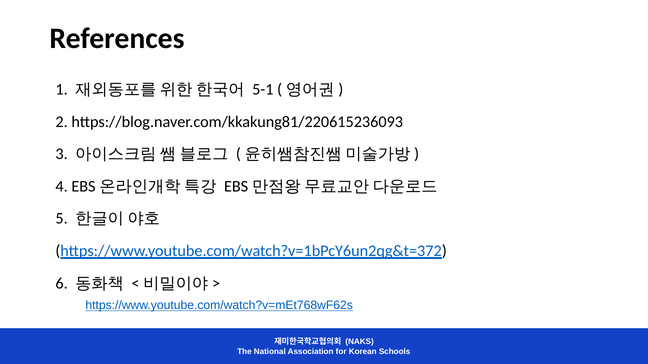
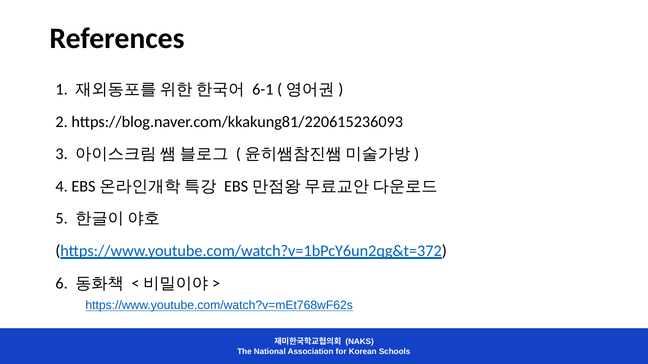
5-1: 5-1 -> 6-1
